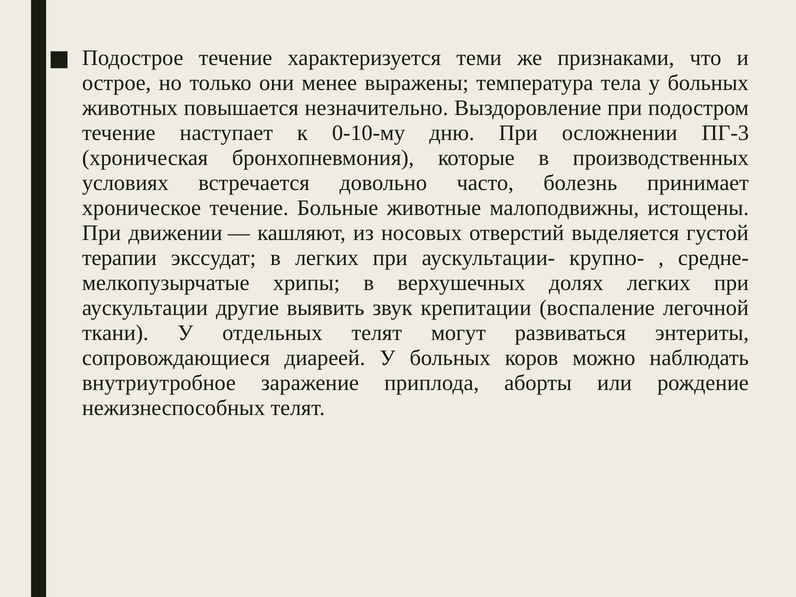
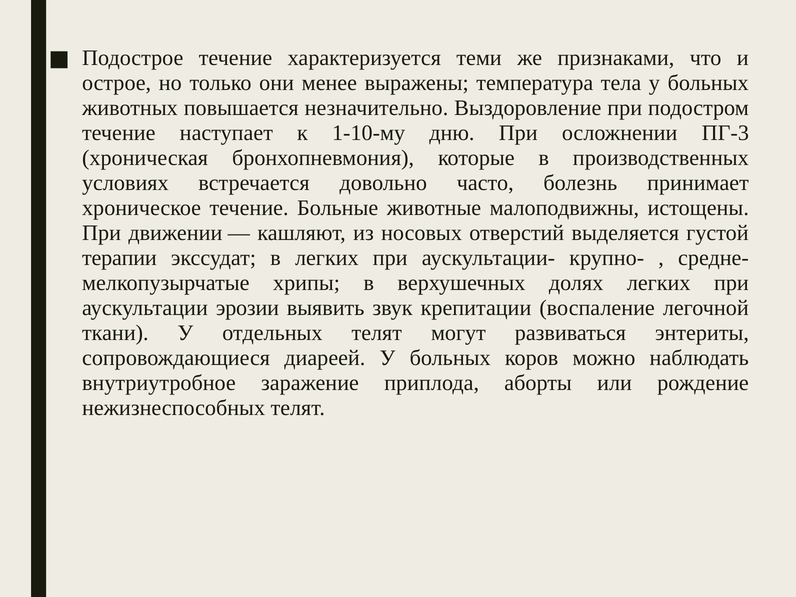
0-10-му: 0-10-му -> 1-10-му
другие: другие -> эрозии
